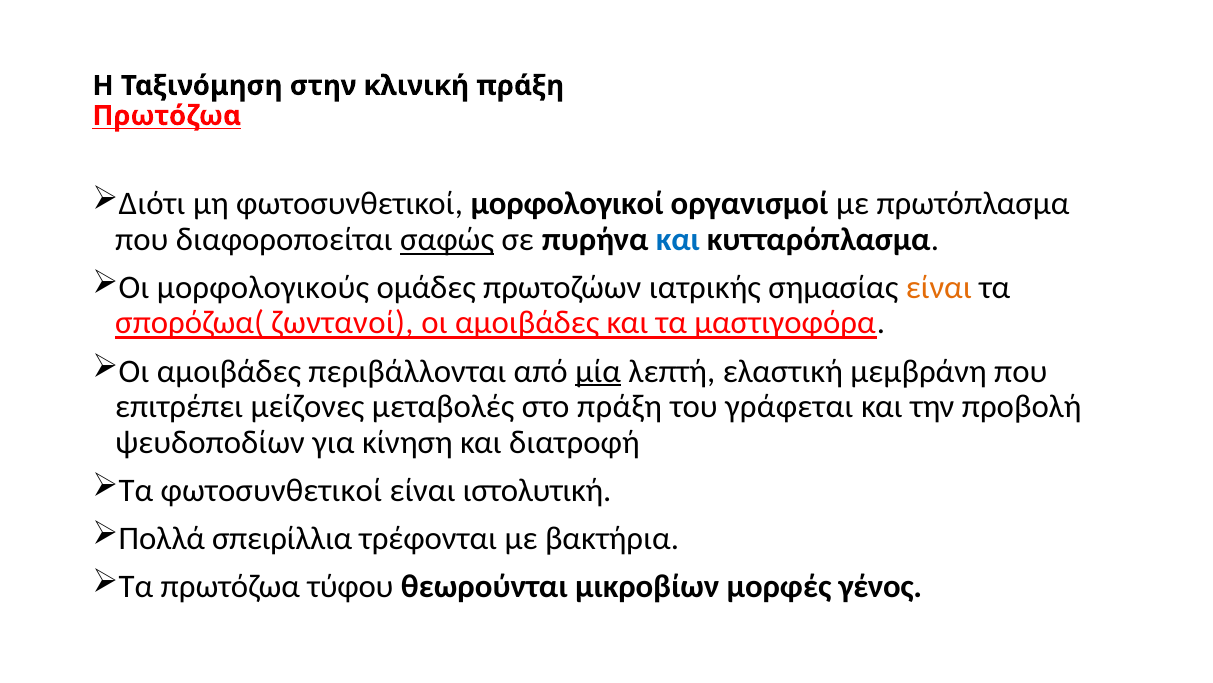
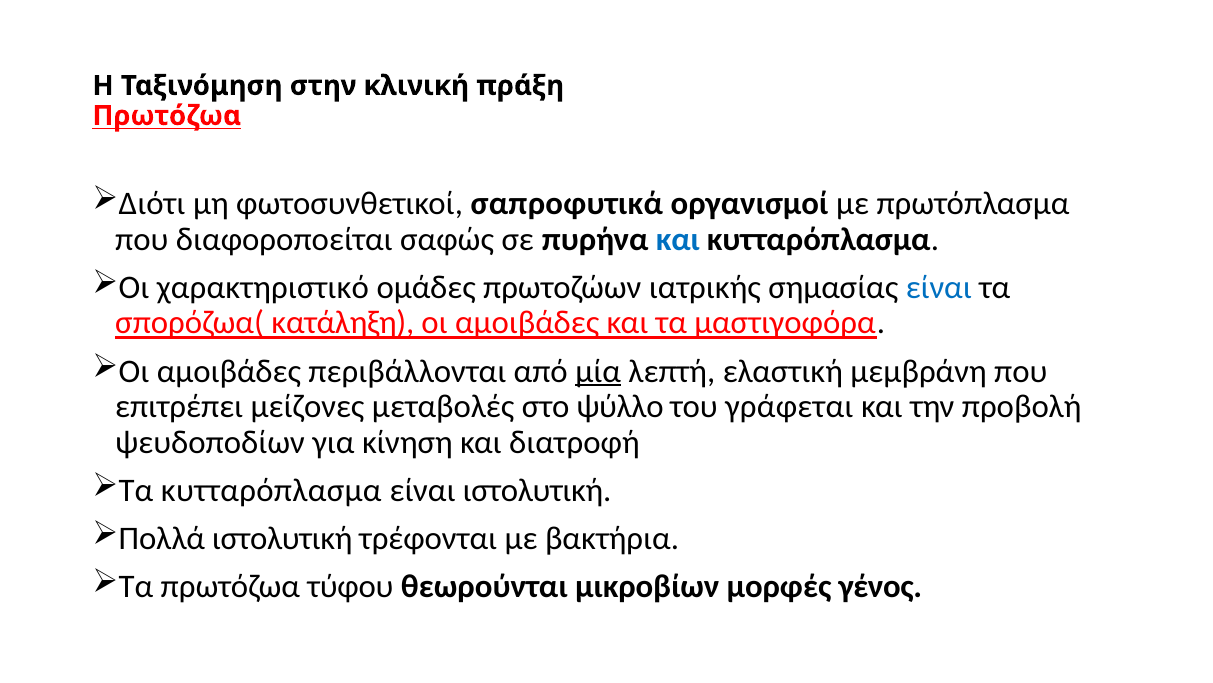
μορφολογικοί: μορφολογικοί -> σαπροφυτικά
σαφώς underline: present -> none
μορφολογικούς: μορφολογικούς -> χαρακτηριστικό
είναι at (939, 287) colour: orange -> blue
ζωντανοί: ζωντανοί -> κατάληξη
στο πράξη: πράξη -> ψύλλο
Τα φωτοσυνθετικοί: φωτοσυνθετικοί -> κυτταρόπλασμα
Πολλά σπειρίλλια: σπειρίλλια -> ιστολυτική
